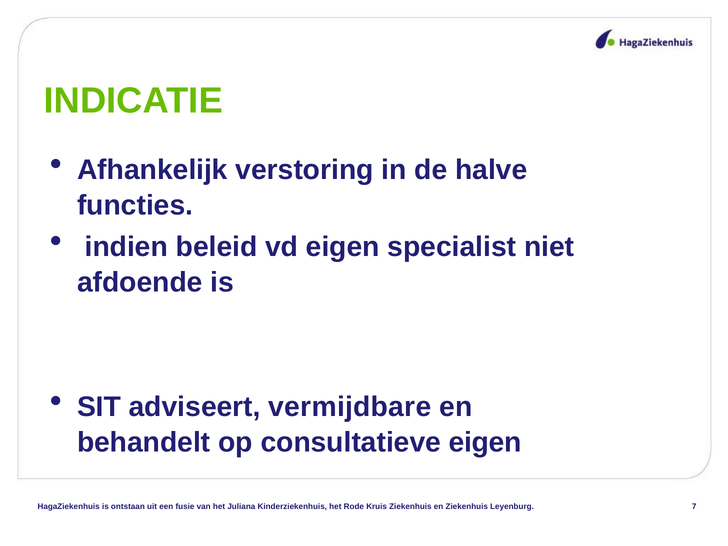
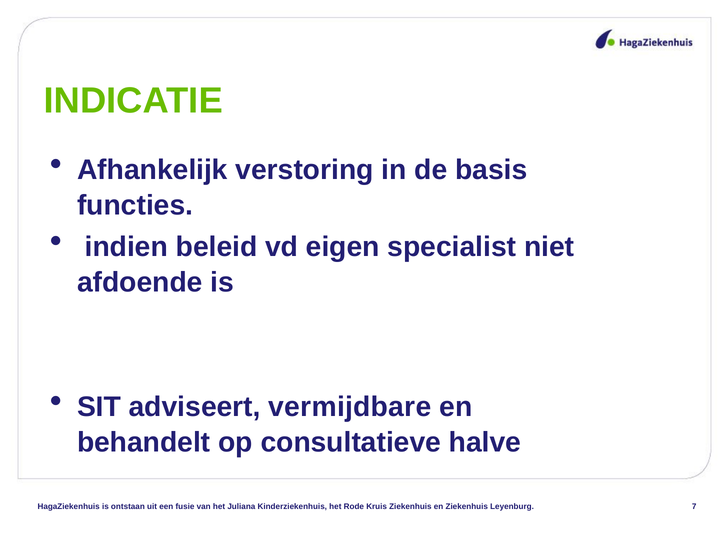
halve: halve -> basis
consultatieve eigen: eigen -> halve
